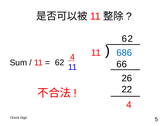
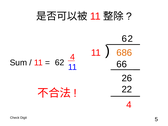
686 colour: blue -> orange
